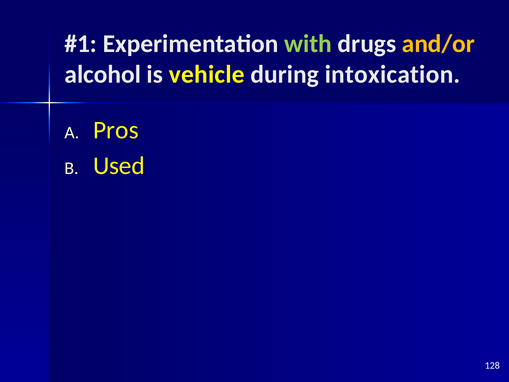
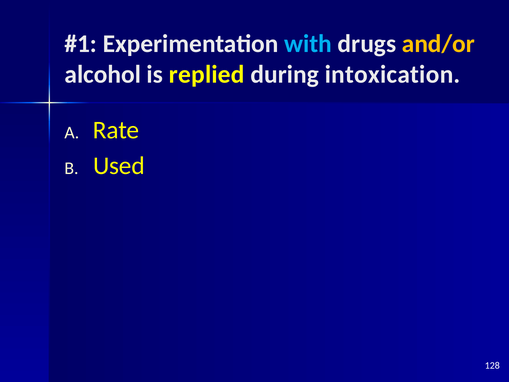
with colour: light green -> light blue
vehicle: vehicle -> replied
Pros: Pros -> Rate
